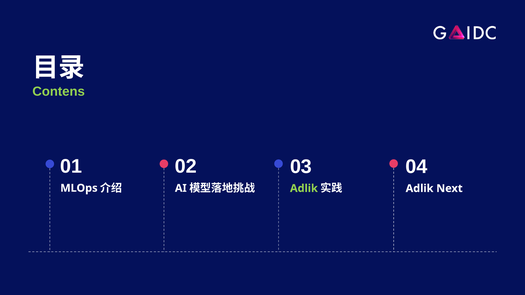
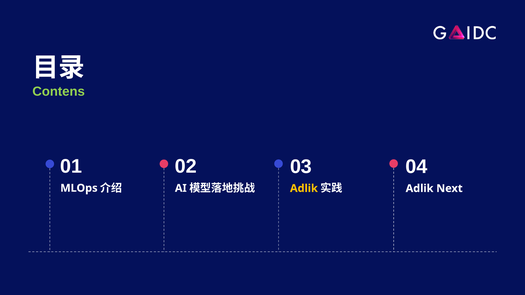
Adlik at (304, 189) colour: light green -> yellow
